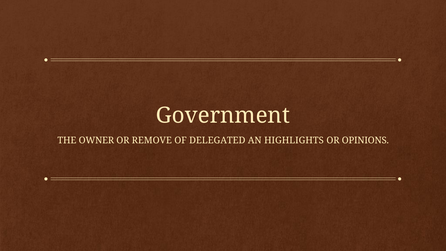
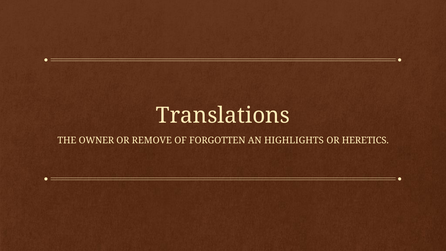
Government: Government -> Translations
DELEGATED: DELEGATED -> FORGOTTEN
OPINIONS: OPINIONS -> HERETICS
